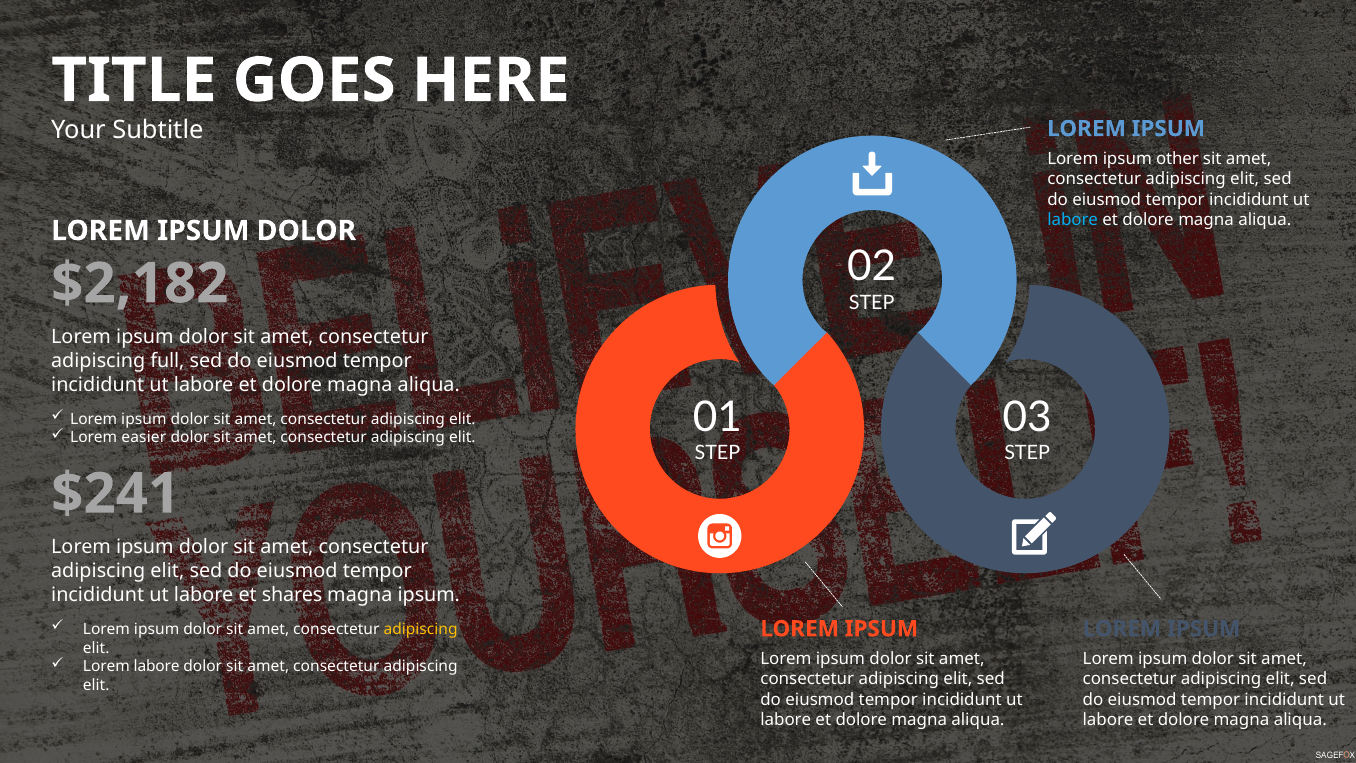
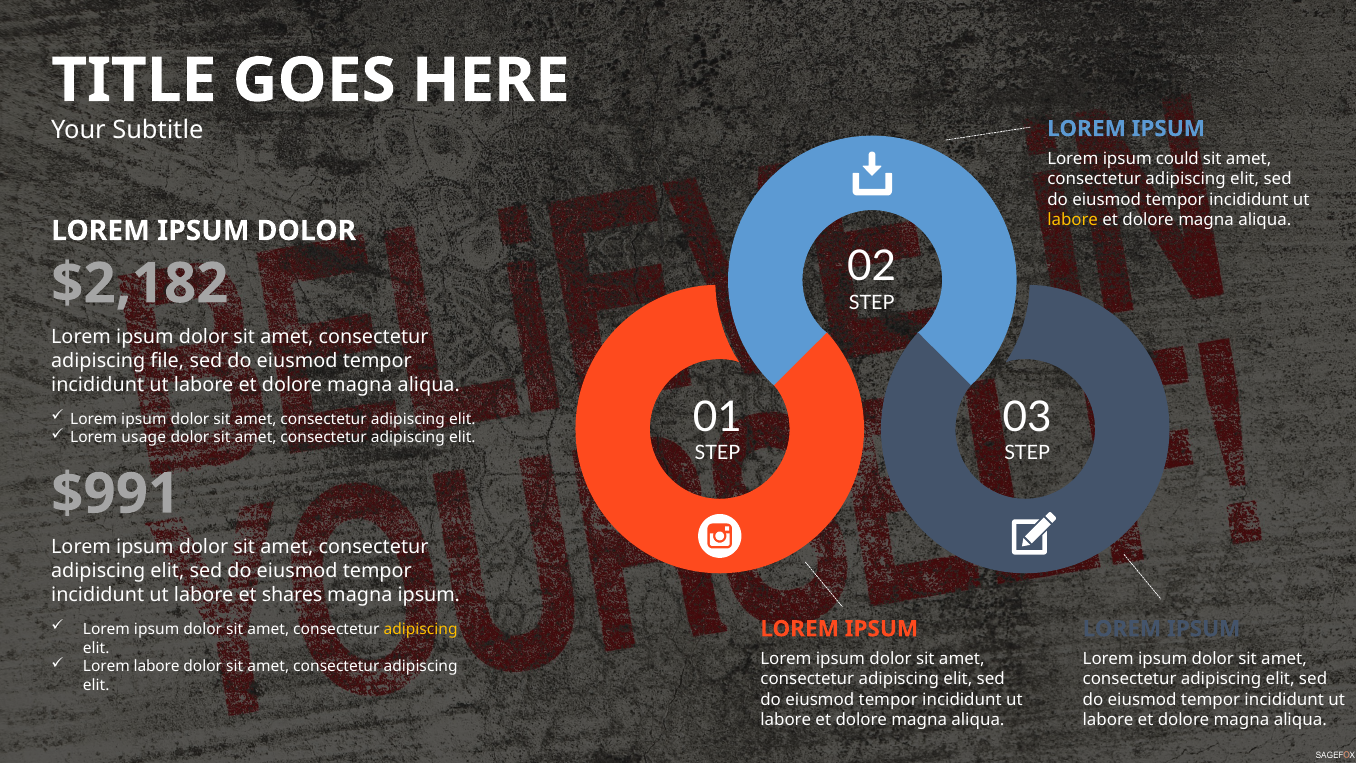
other: other -> could
labore at (1073, 220) colour: light blue -> yellow
full: full -> file
easier: easier -> usage
$241: $241 -> $991
